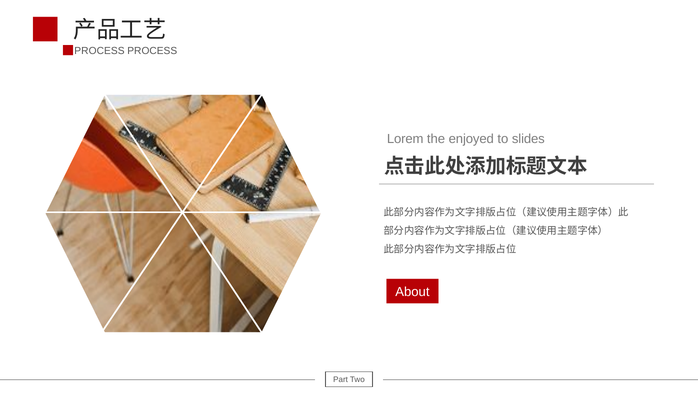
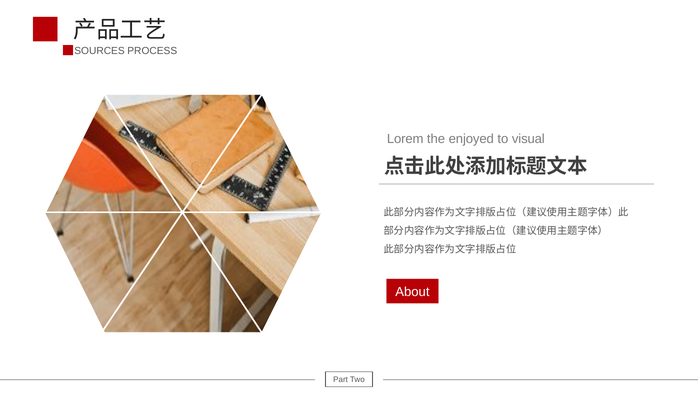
PROCESS at (99, 51): PROCESS -> SOURCES
slides: slides -> visual
